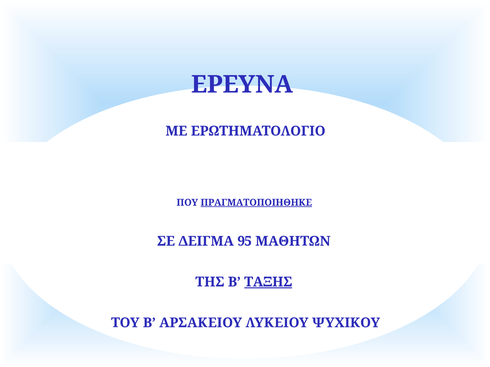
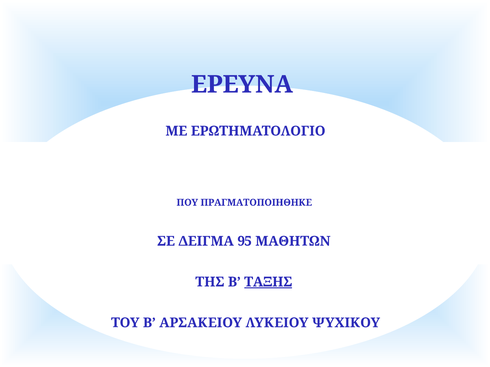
ΠΡΑΓΜΑΤΟΠΟΙΗΘΗΚΕ underline: present -> none
